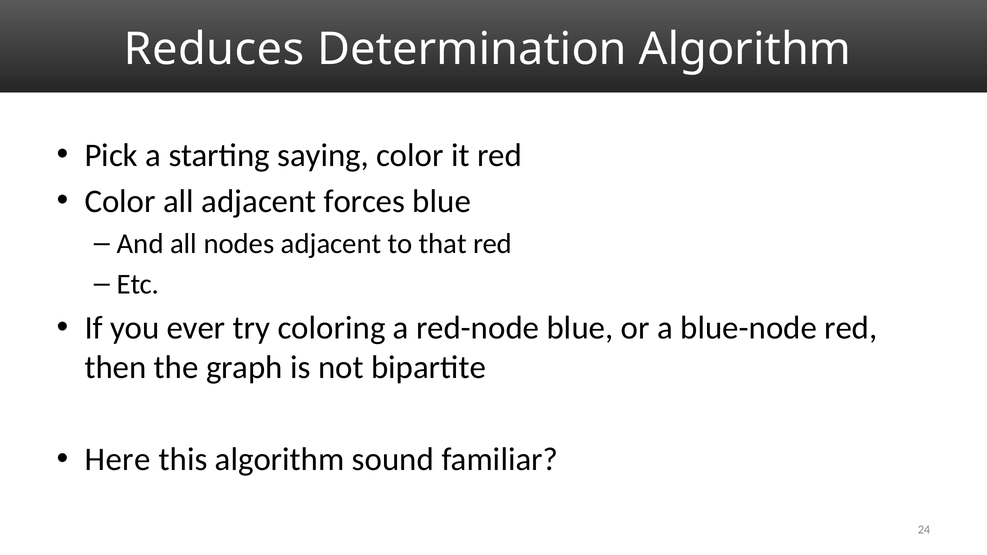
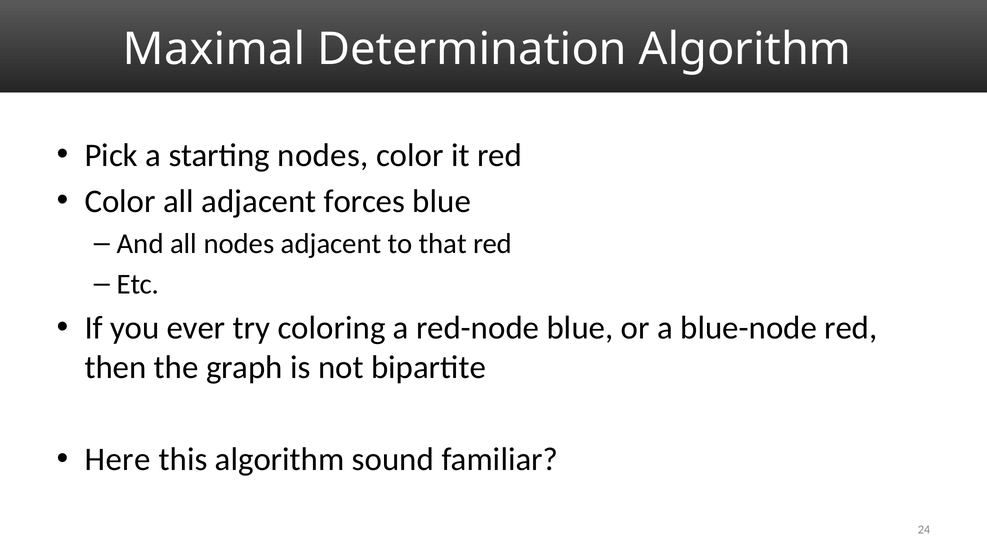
Reduces: Reduces -> Maximal
starting saying: saying -> nodes
